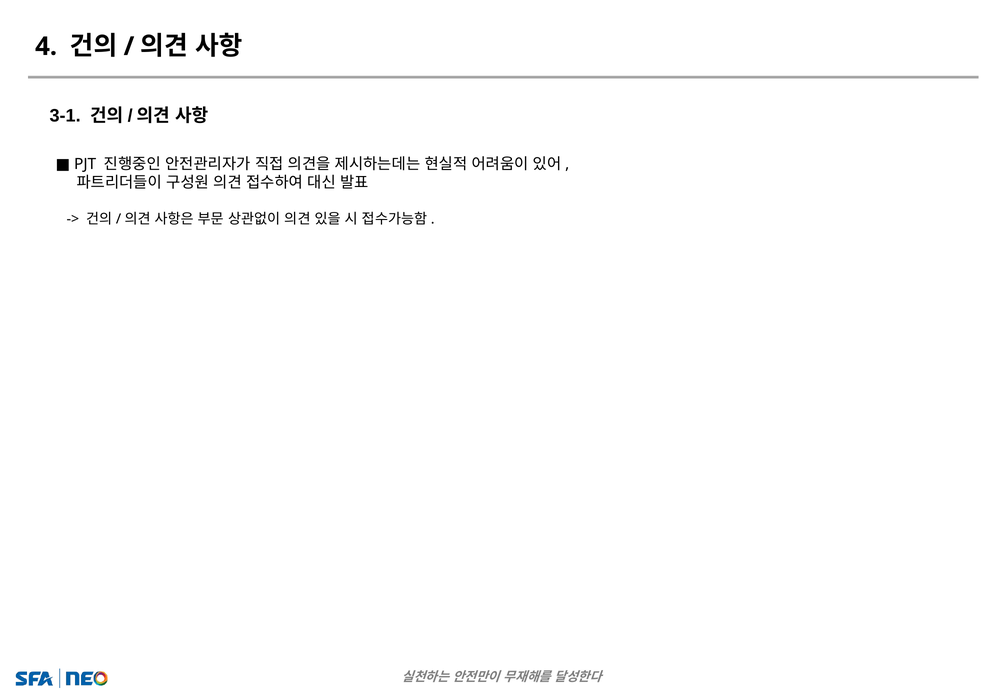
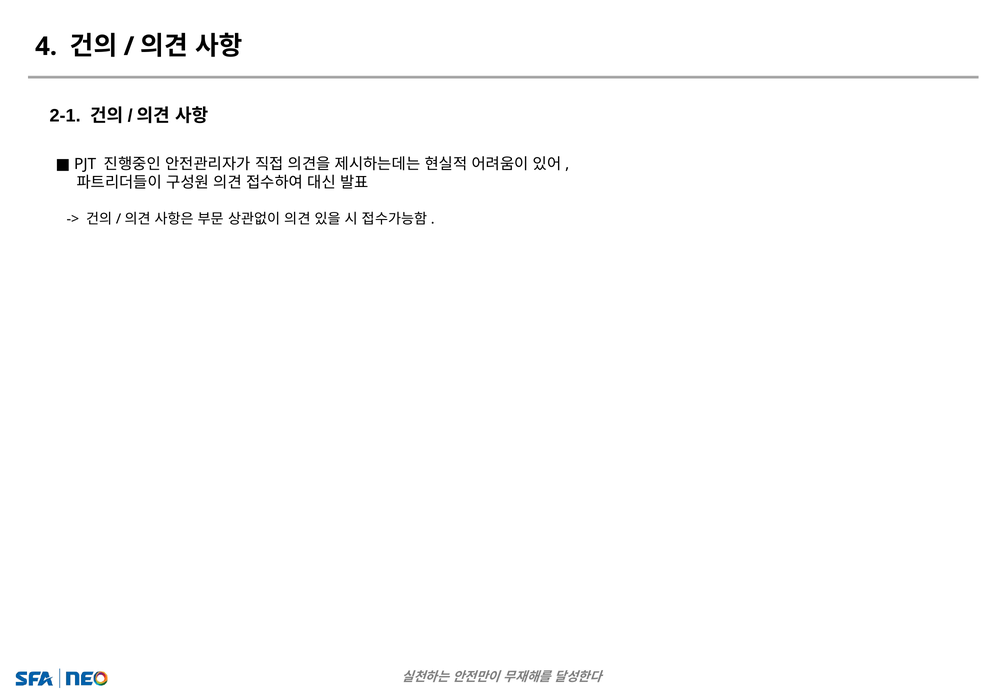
3-1: 3-1 -> 2-1
